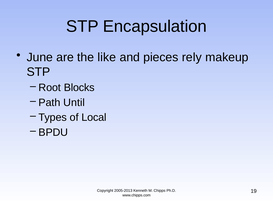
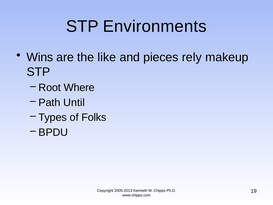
Encapsulation: Encapsulation -> Environments
June: June -> Wins
Blocks: Blocks -> Where
Local: Local -> Folks
